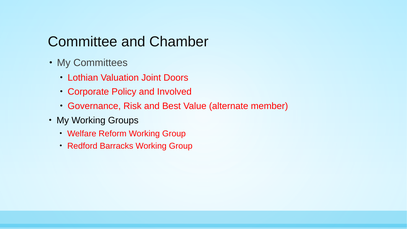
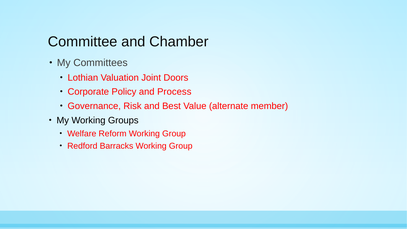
Involved: Involved -> Process
